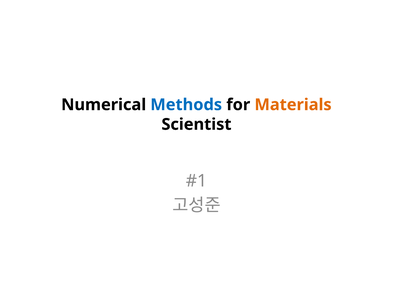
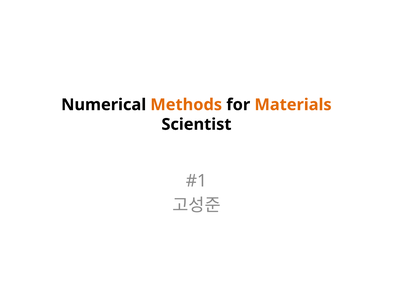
Methods colour: blue -> orange
